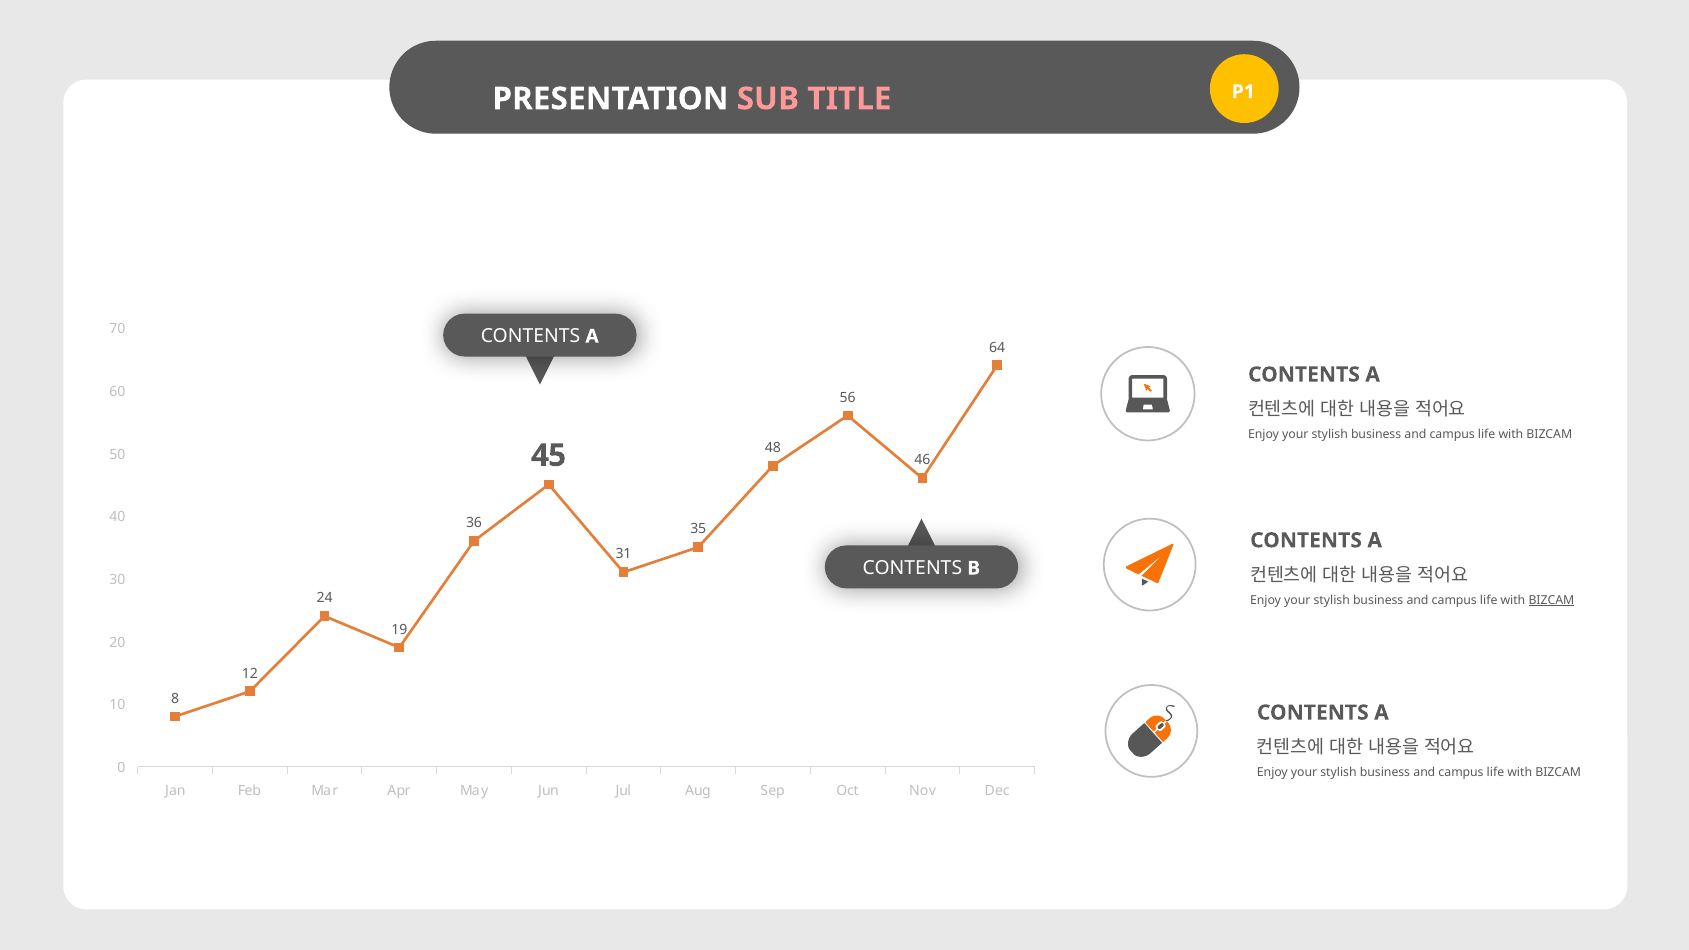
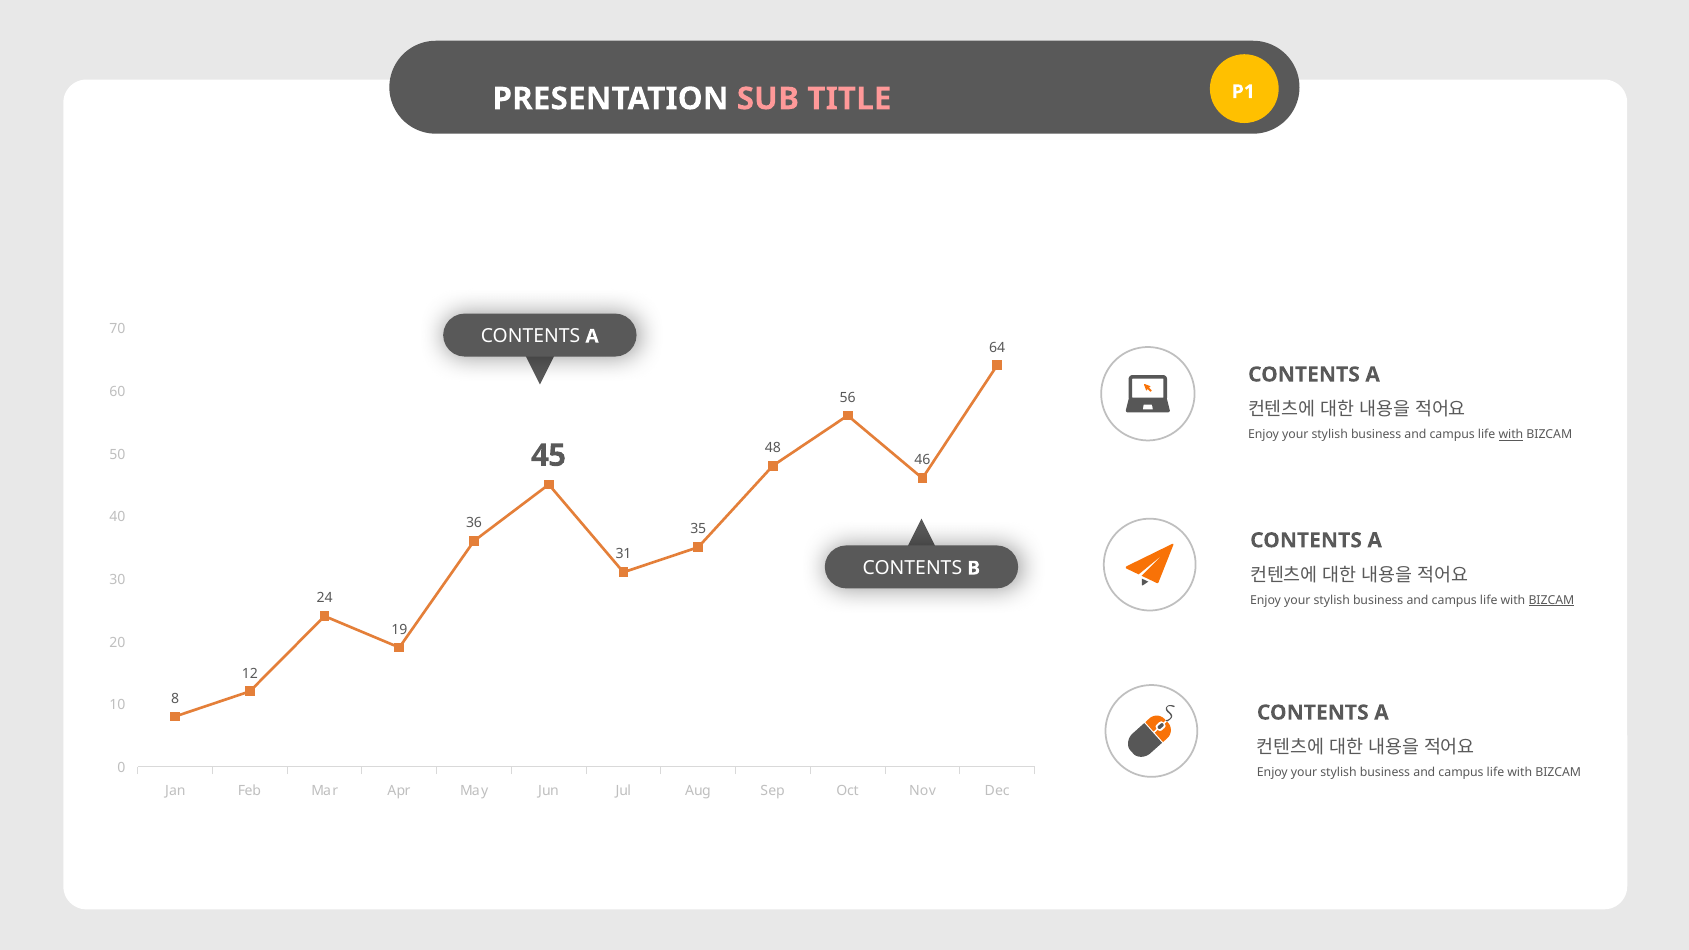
with at (1511, 435) underline: none -> present
